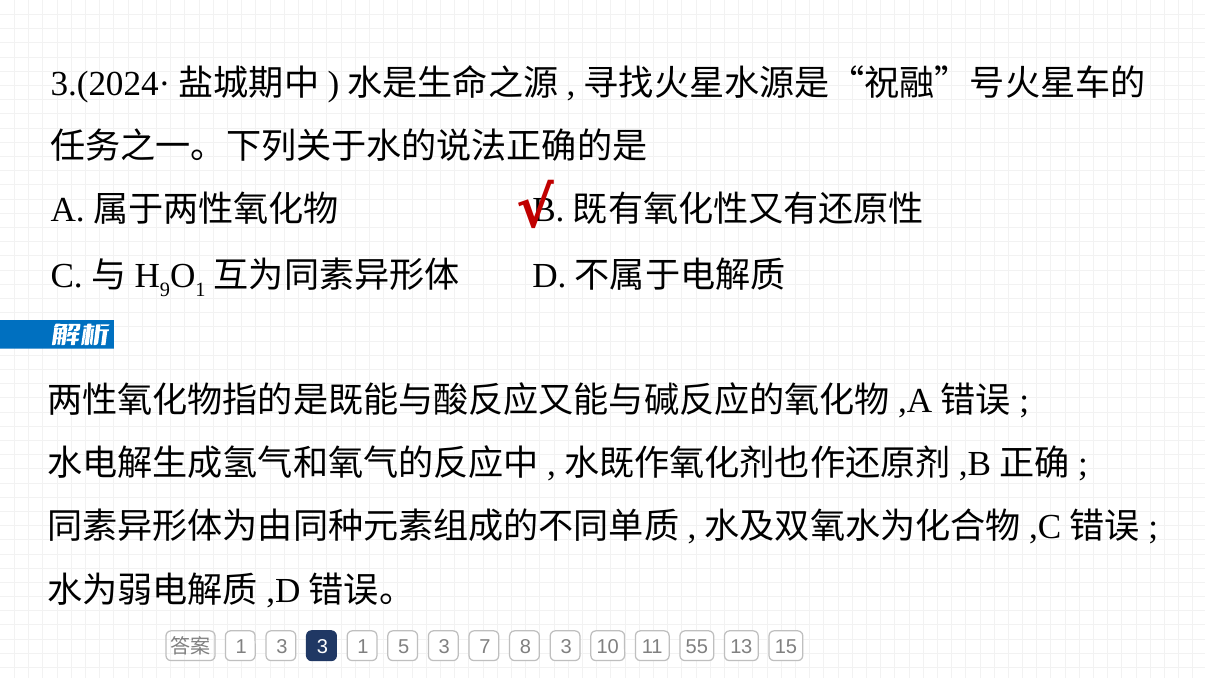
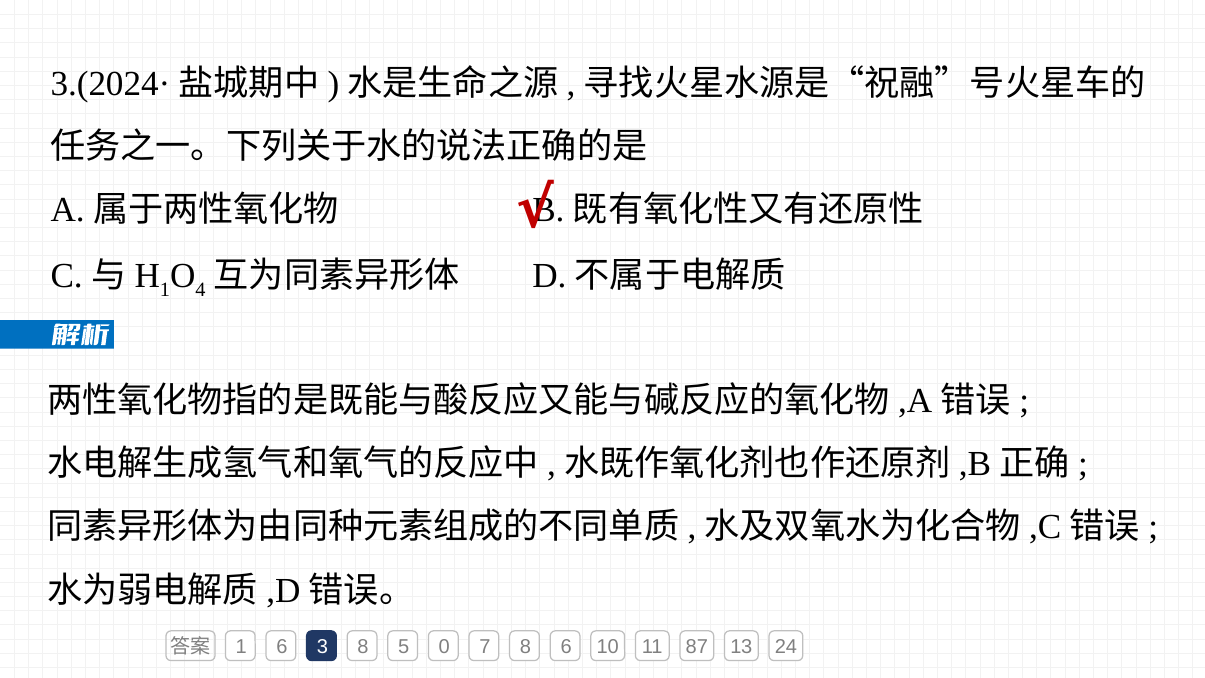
9 at (165, 290): 9 -> 1
1 at (200, 290): 1 -> 4
1 3: 3 -> 6
3 1: 1 -> 8
5 3: 3 -> 0
8 3: 3 -> 6
55: 55 -> 87
15: 15 -> 24
